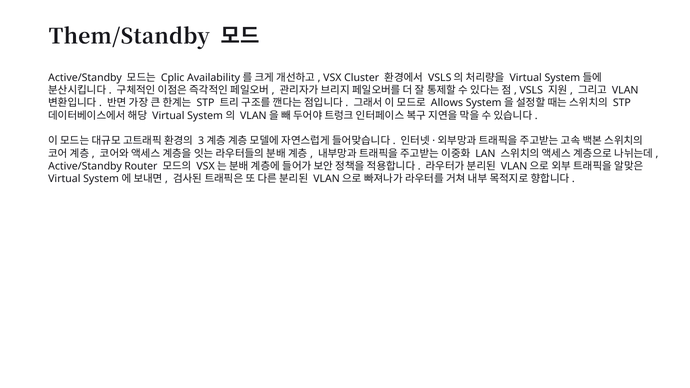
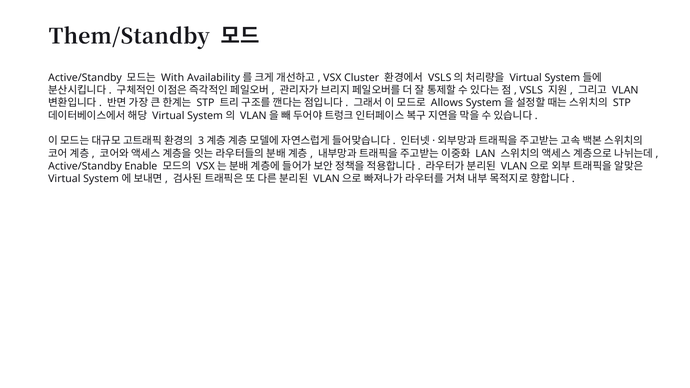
Cplic: Cplic -> With
Router: Router -> Enable
